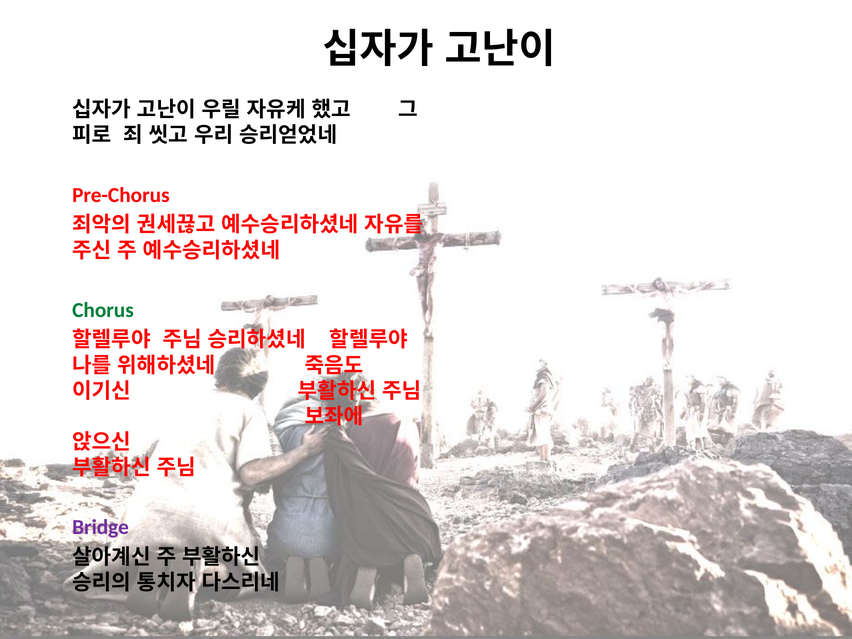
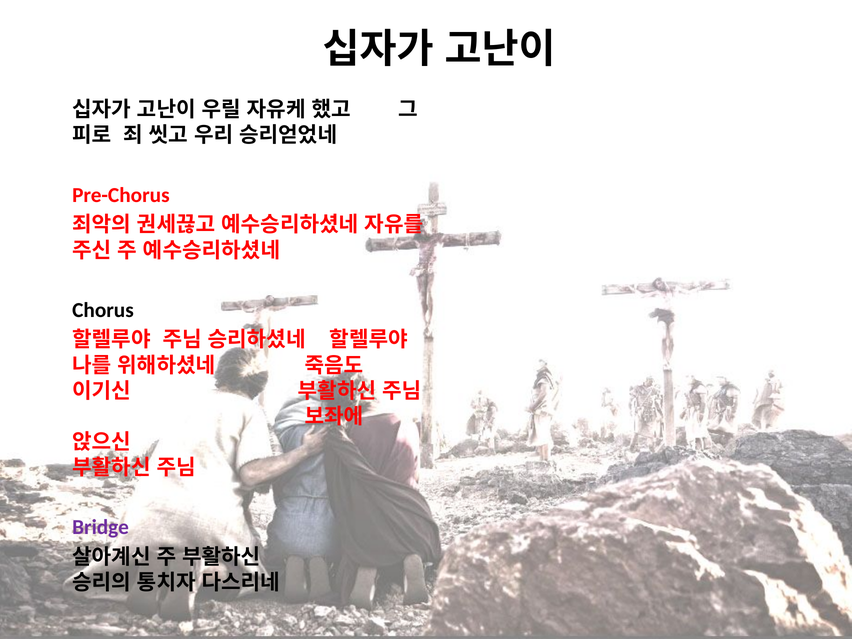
Chorus colour: green -> black
